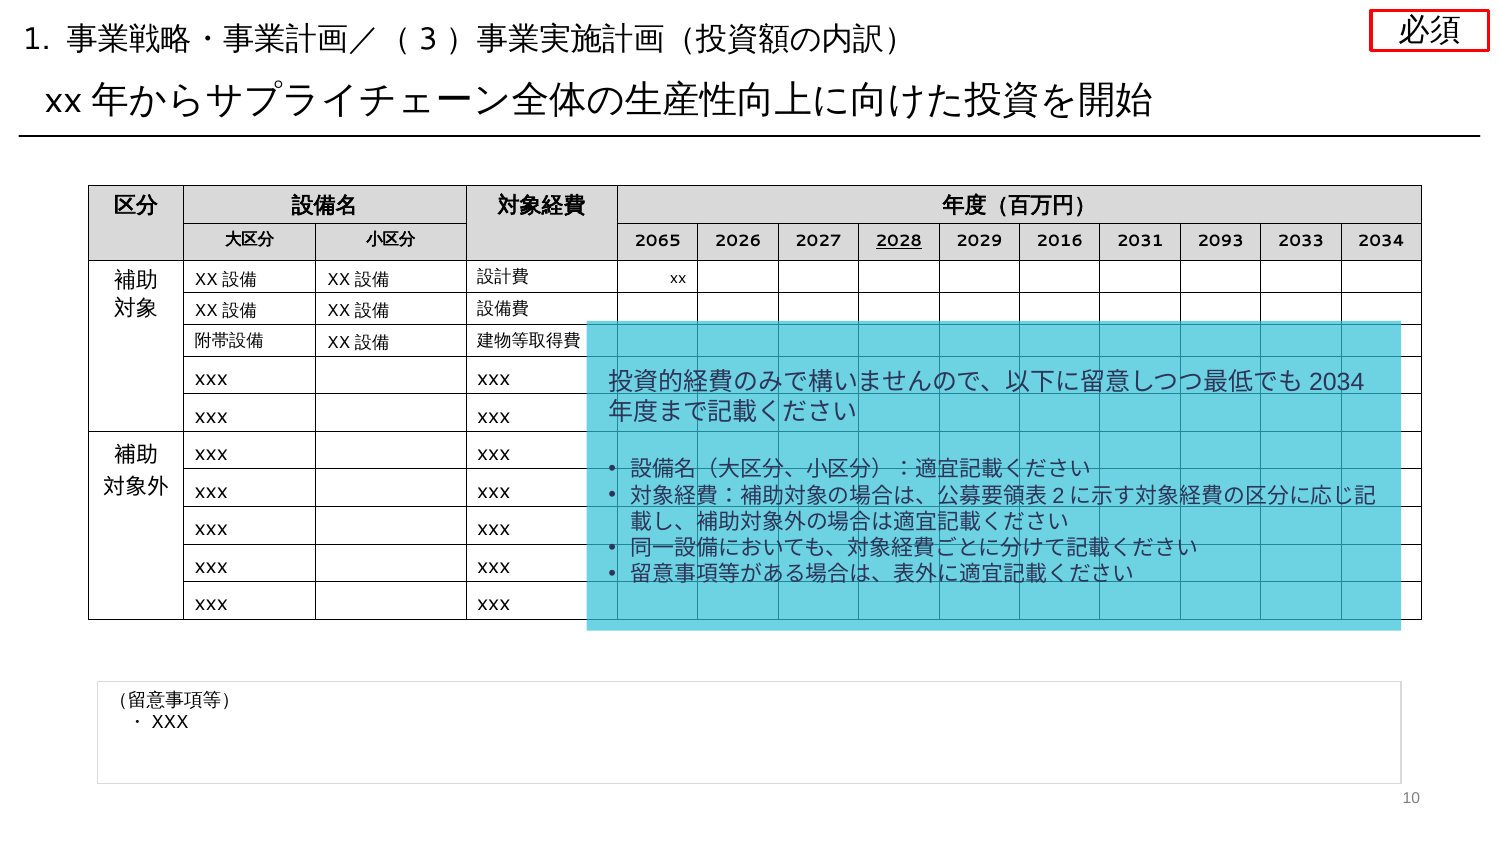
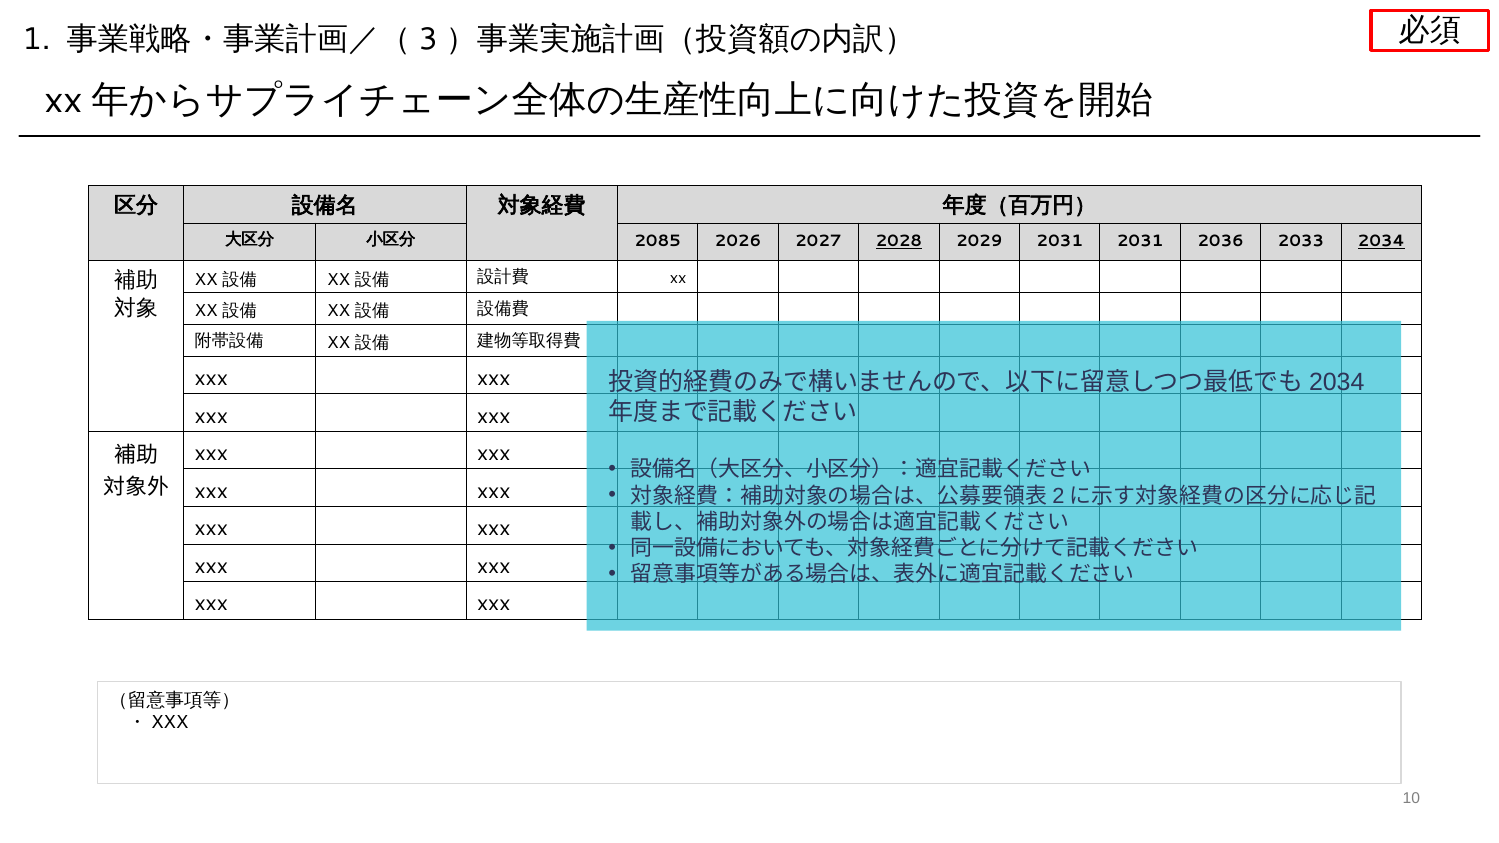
2065: 2065 -> 2085
2029 2016: 2016 -> 2031
2093: 2093 -> 2036
2034 underline: none -> present
